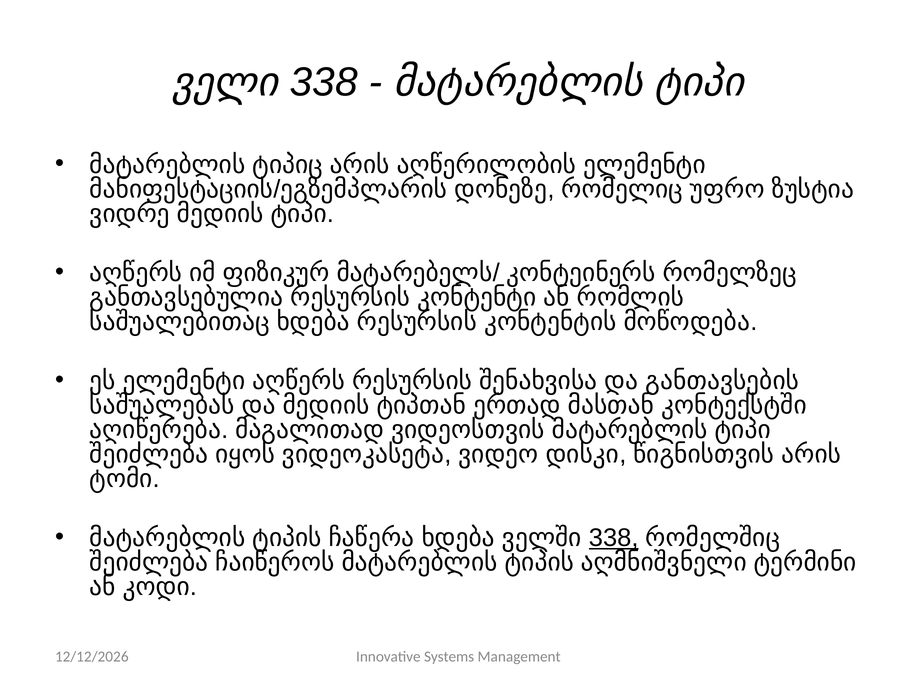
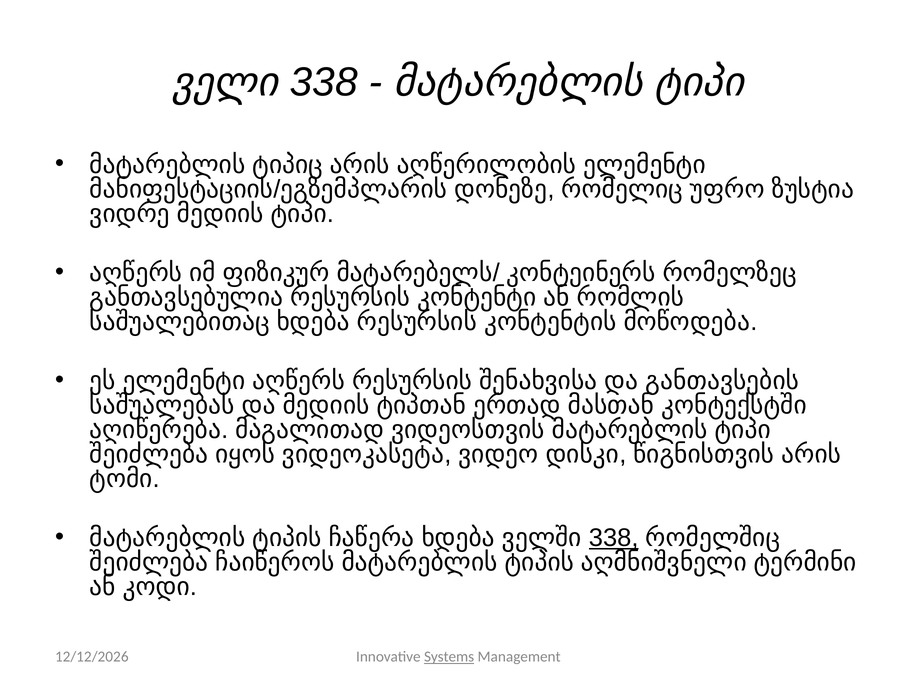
Systems underline: none -> present
